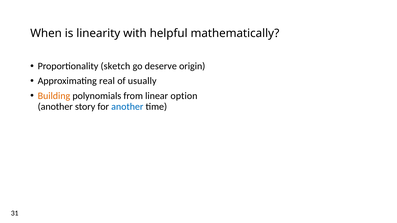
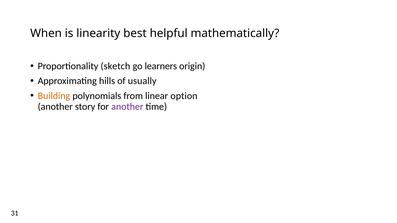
with: with -> best
deserve: deserve -> learners
real: real -> hills
another at (127, 107) colour: blue -> purple
